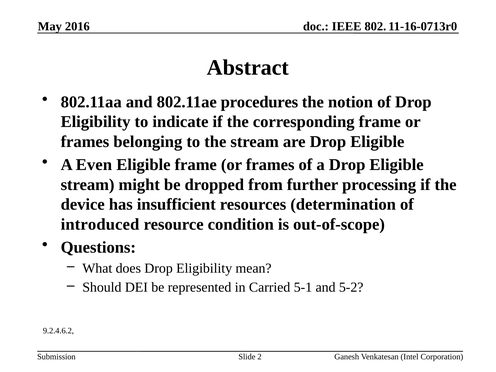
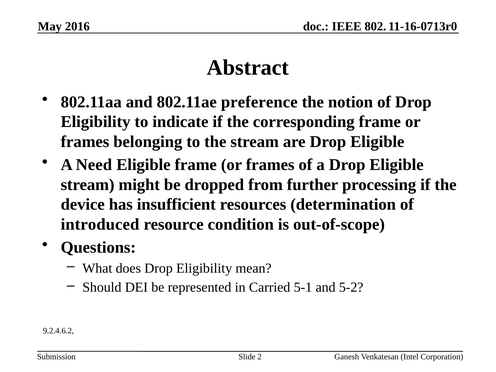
procedures: procedures -> preference
Even: Even -> Need
